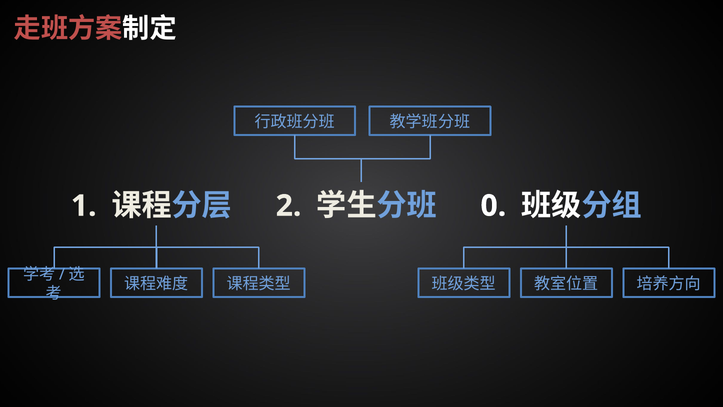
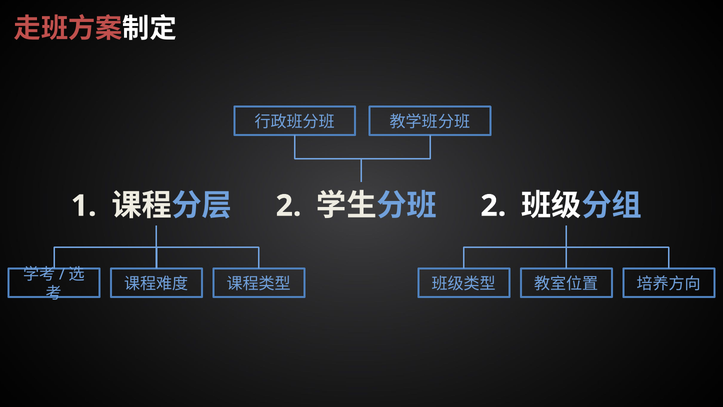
0 at (493, 206): 0 -> 2
